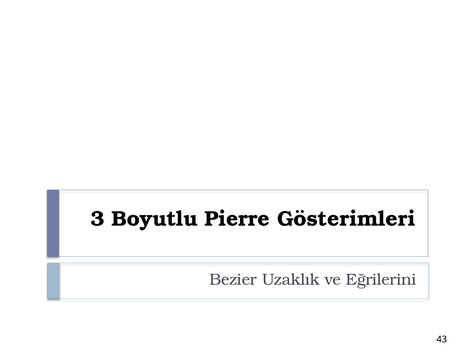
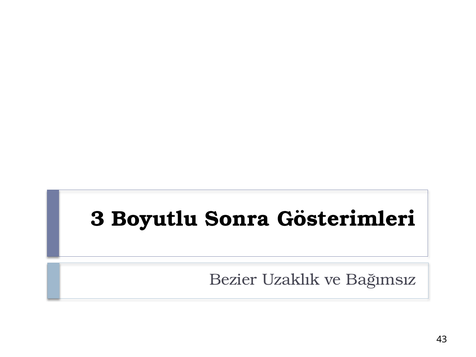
Pierre: Pierre -> Sonra
Eğrilerini: Eğrilerini -> Bağımsız
